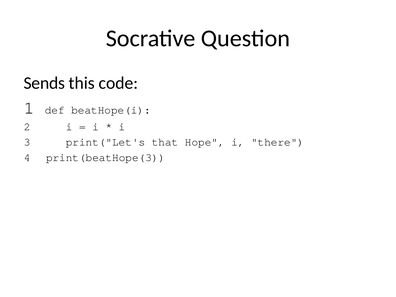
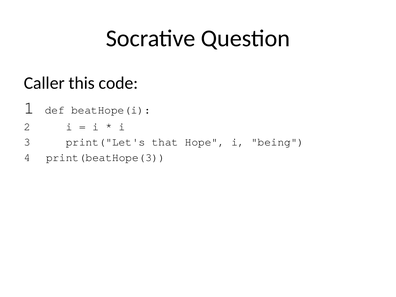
Sends: Sends -> Caller
there: there -> being
